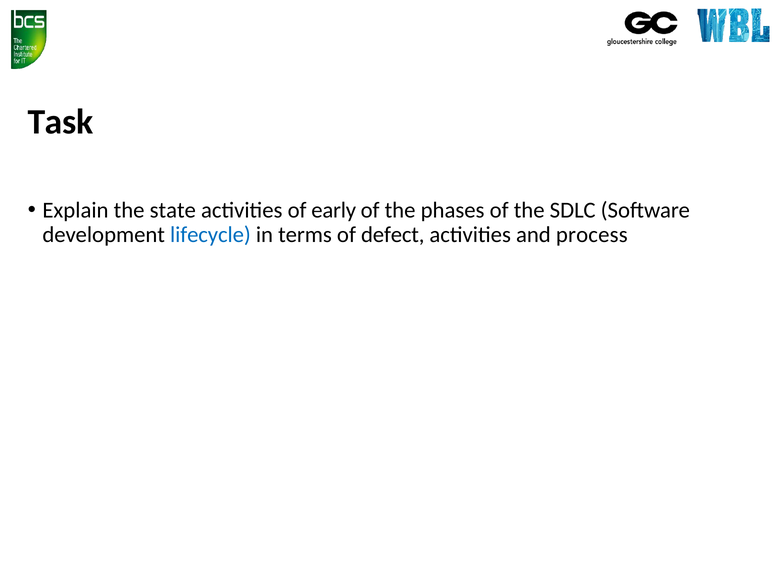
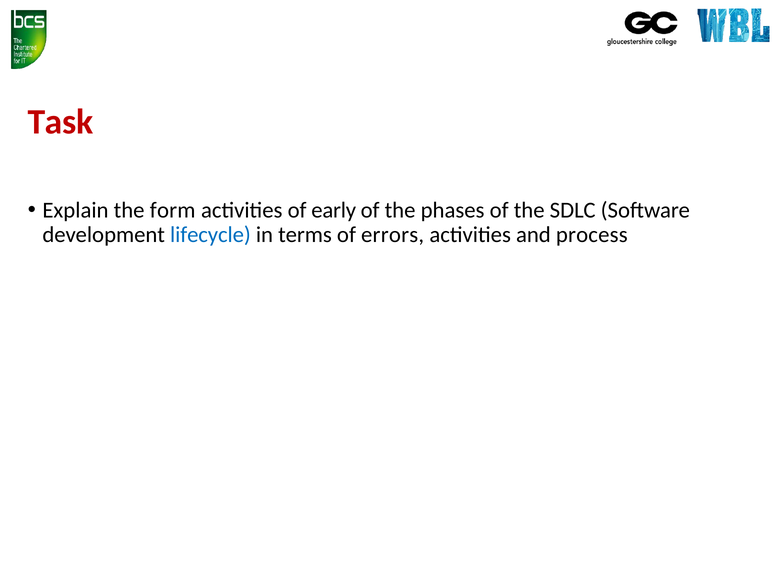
Task colour: black -> red
state: state -> form
defect: defect -> errors
